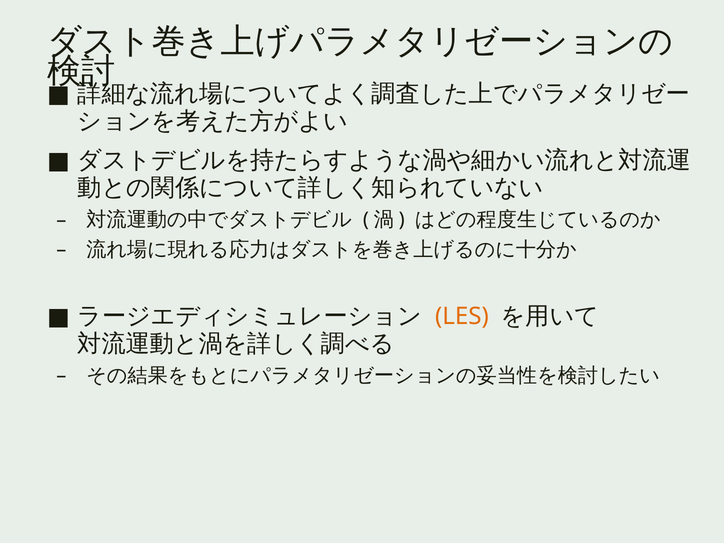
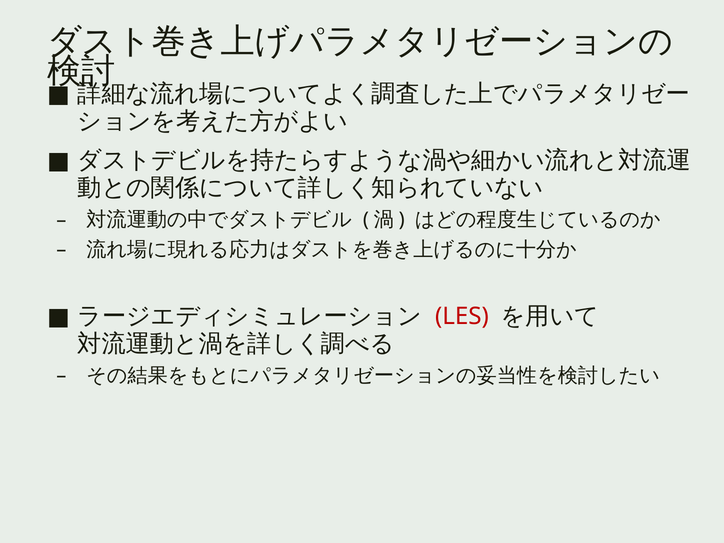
LES colour: orange -> red
